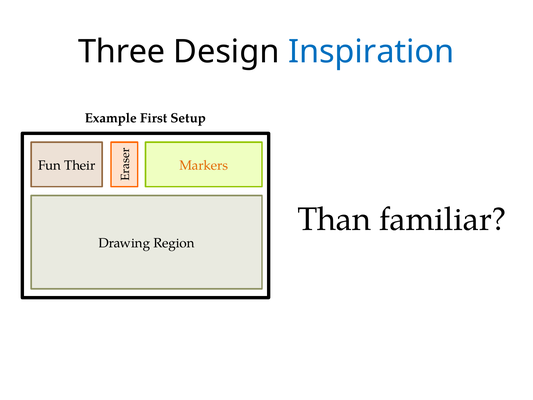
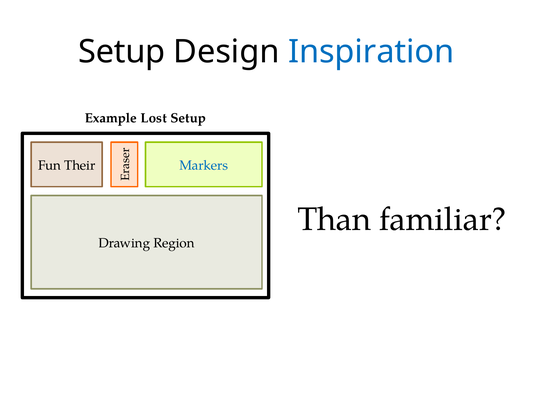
Three at (122, 52): Three -> Setup
First: First -> Lost
Markers colour: orange -> blue
